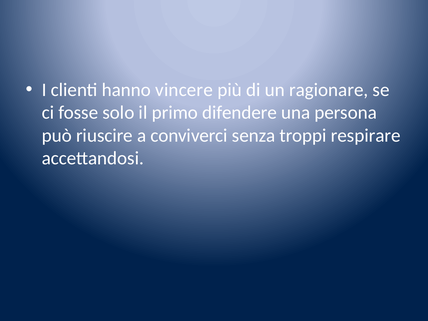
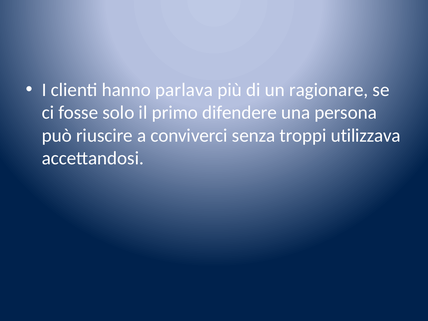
vincere: vincere -> parlava
respirare: respirare -> utilizzava
